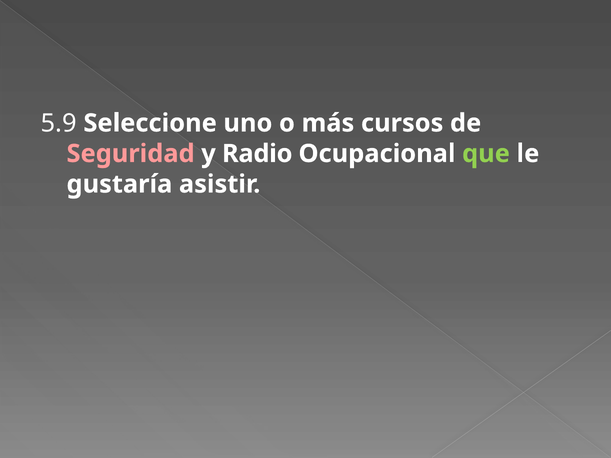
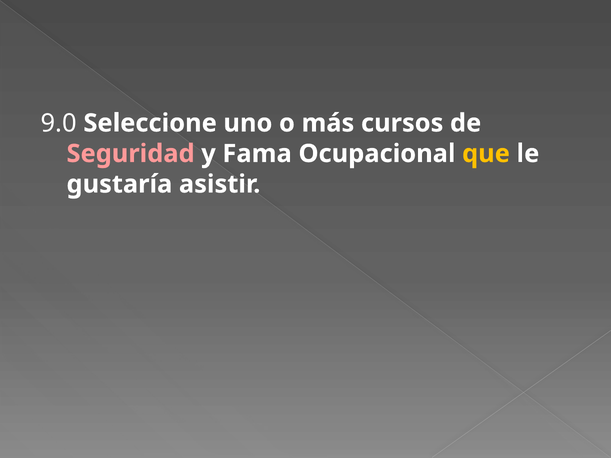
5.9: 5.9 -> 9.0
Radio: Radio -> Fama
que colour: light green -> yellow
